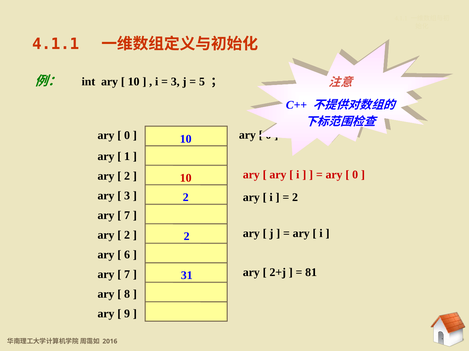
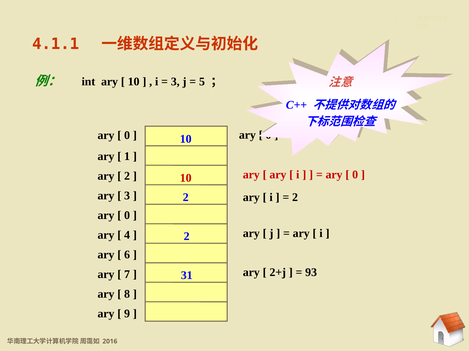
7 at (127, 216): 7 -> 0
2 at (127, 235): 2 -> 4
81: 81 -> 93
